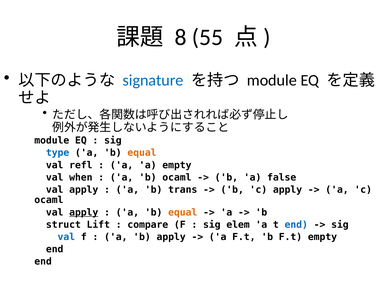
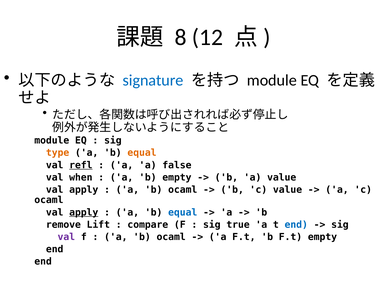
55: 55 -> 12
type colour: blue -> orange
refl underline: none -> present
a empty: empty -> false
b ocaml: ocaml -> empty
a false: false -> value
trans at (183, 190): trans -> ocaml
c apply: apply -> value
equal at (183, 213) colour: orange -> blue
struct: struct -> remove
elem: elem -> true
val at (66, 237) colour: blue -> purple
apply at (171, 237): apply -> ocaml
